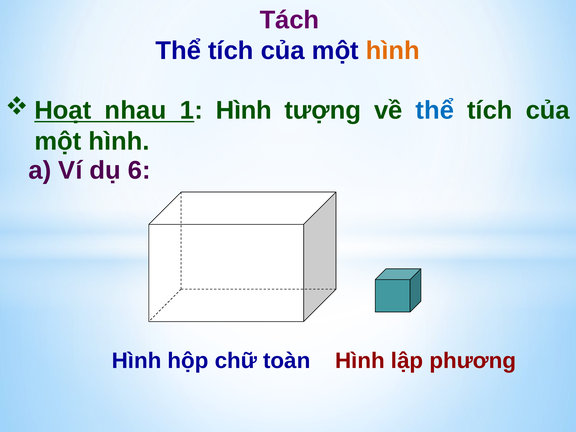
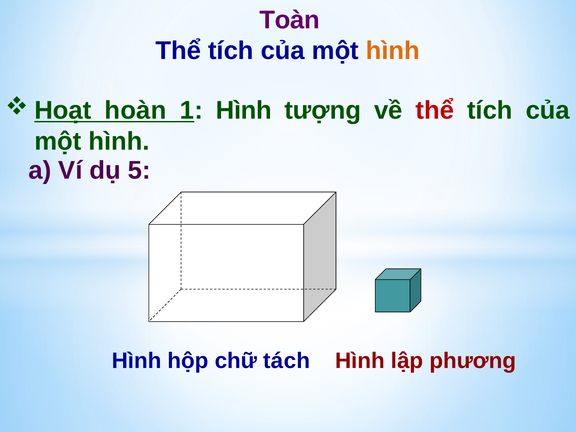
Tách: Tách -> Toàn
nhau: nhau -> hoàn
thể at (435, 111) colour: blue -> red
6: 6 -> 5
toàn: toàn -> tách
